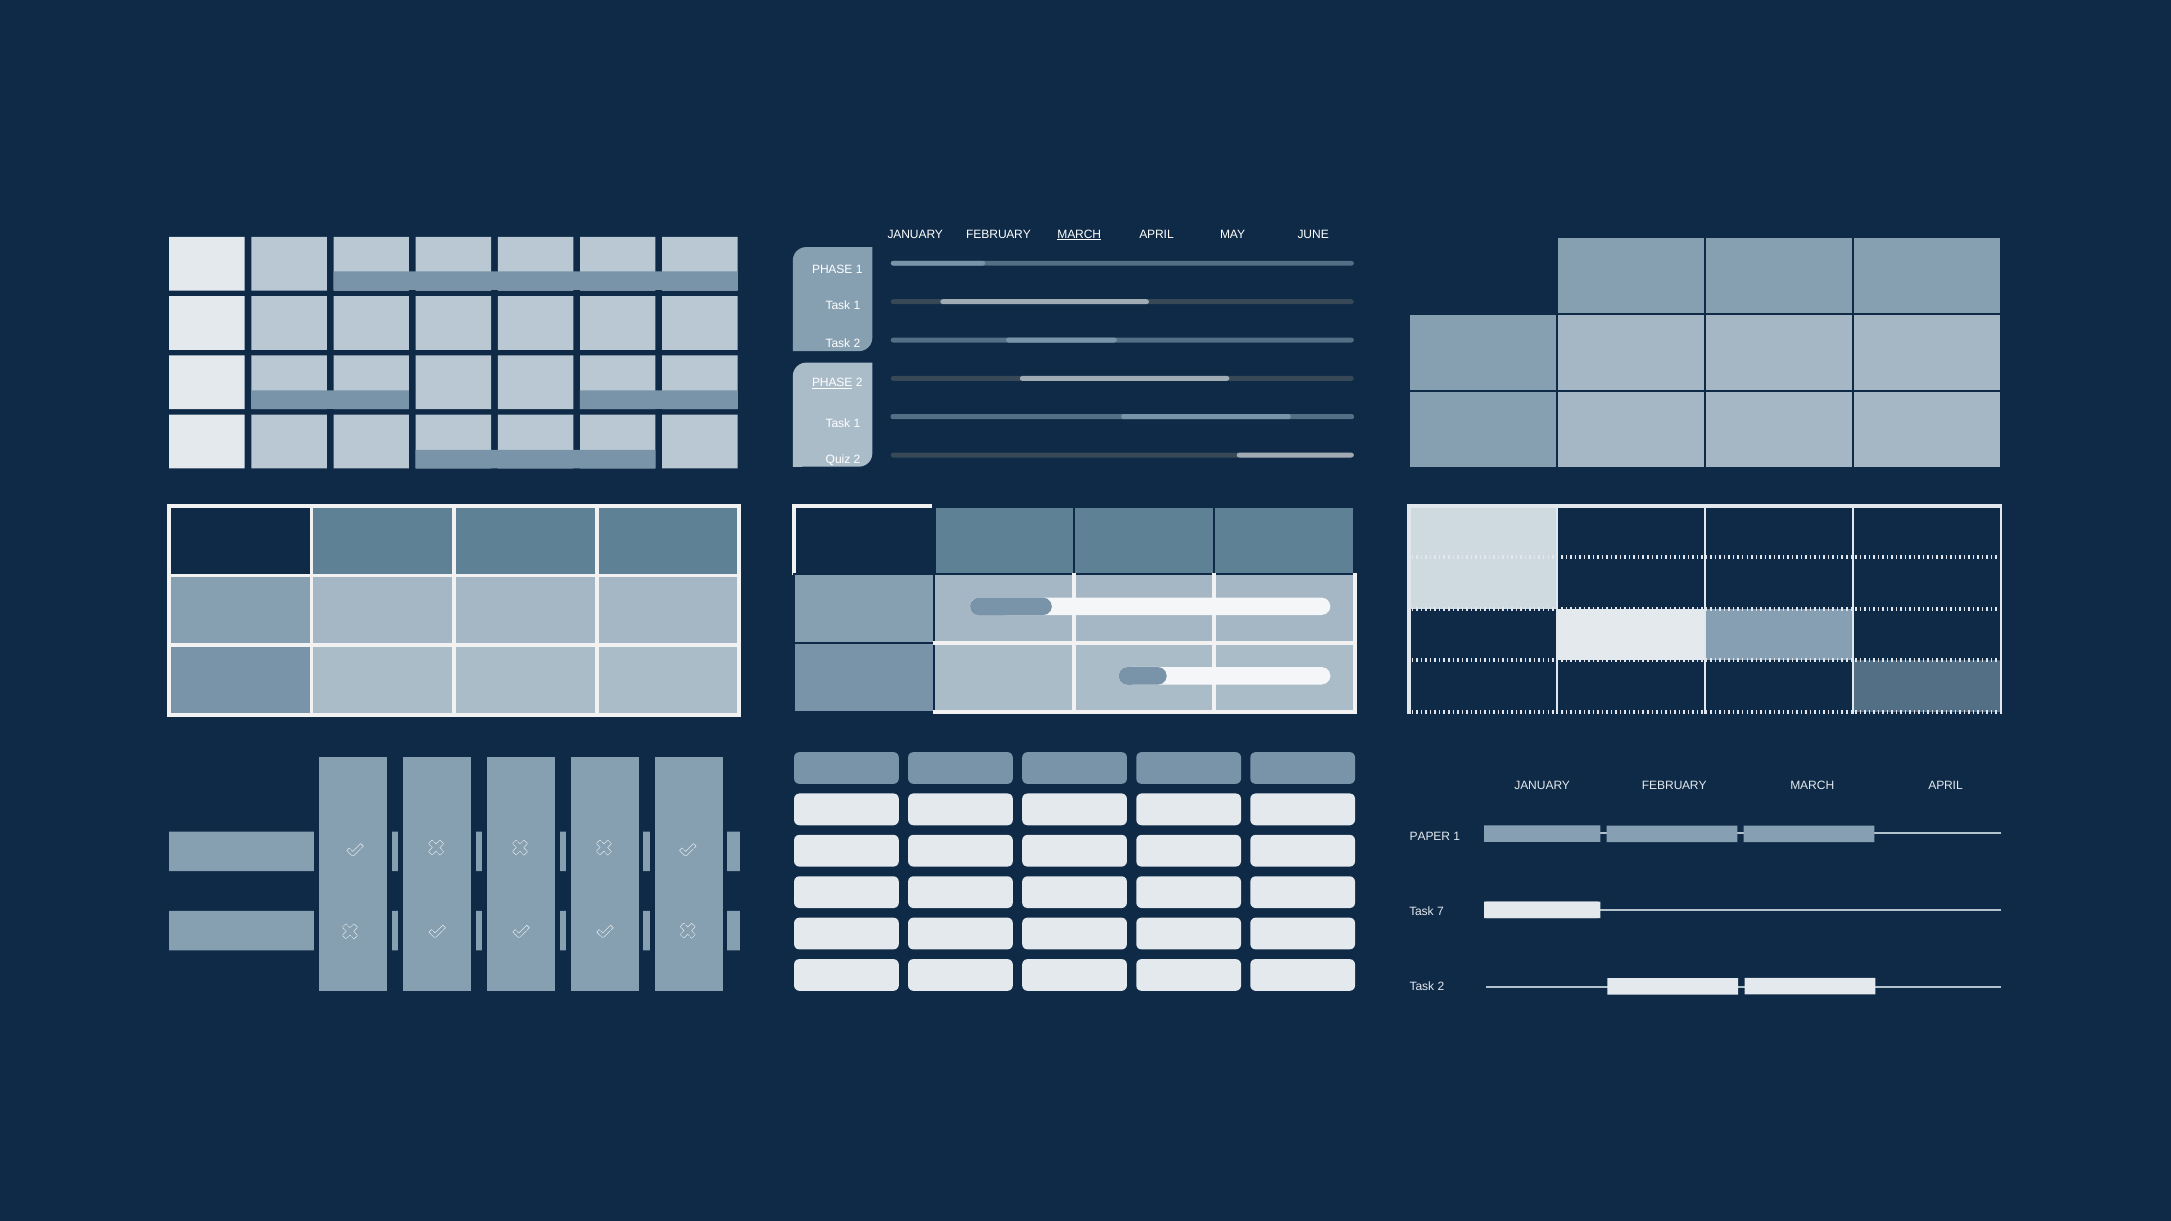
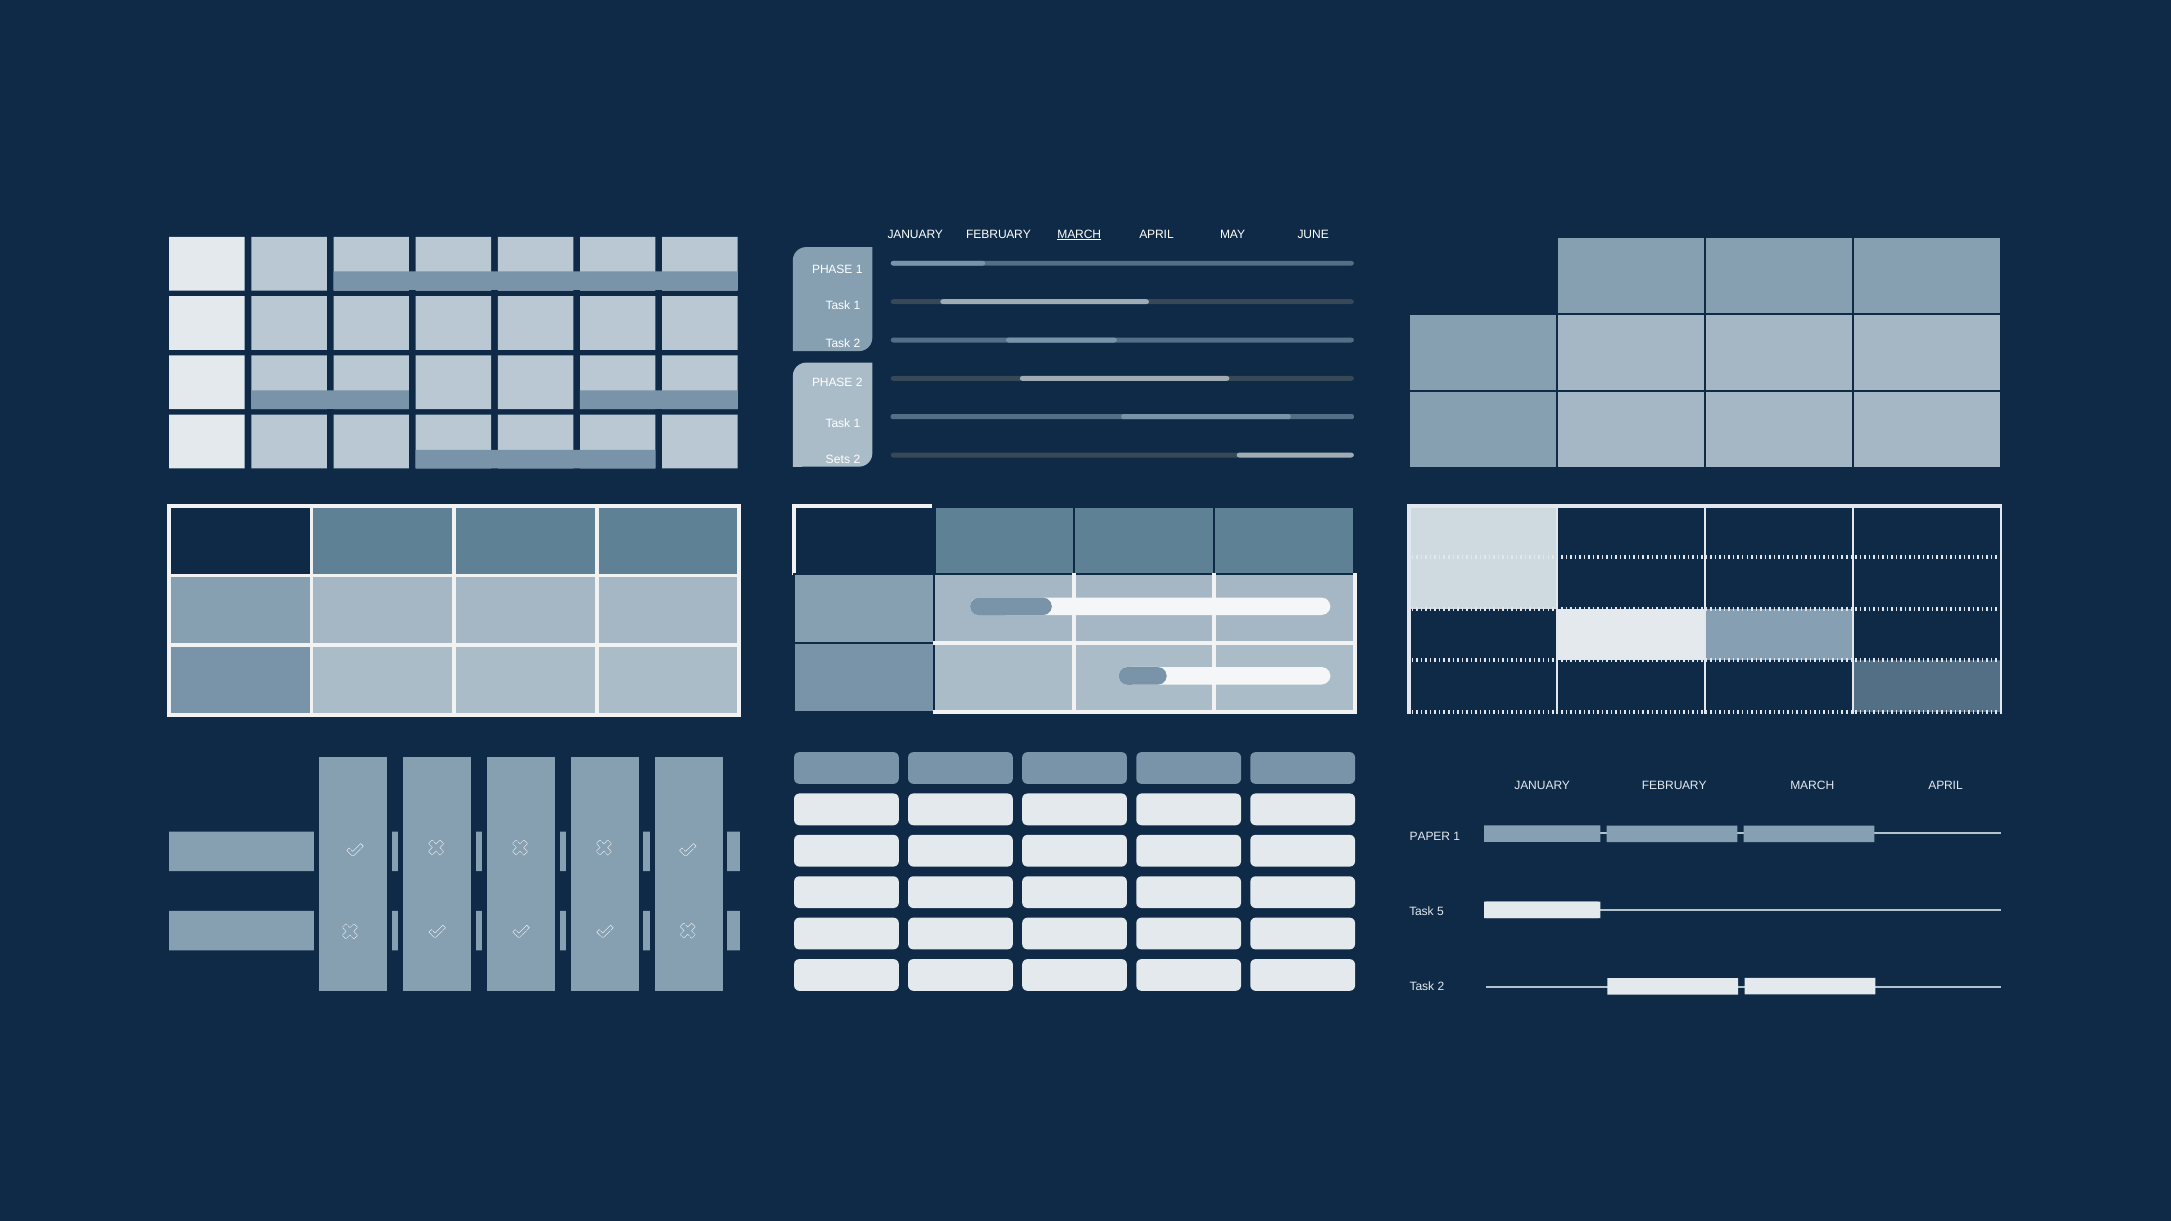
PHASE at (832, 383) underline: present -> none
Quiz: Quiz -> Sets
7: 7 -> 5
